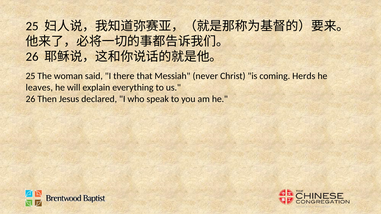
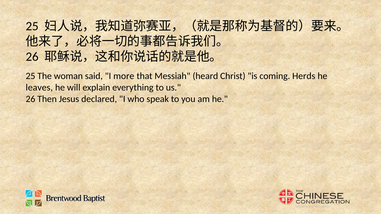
there: there -> more
never: never -> heard
